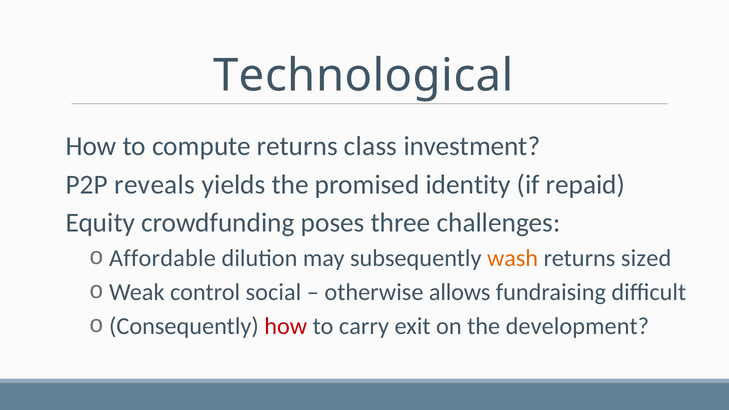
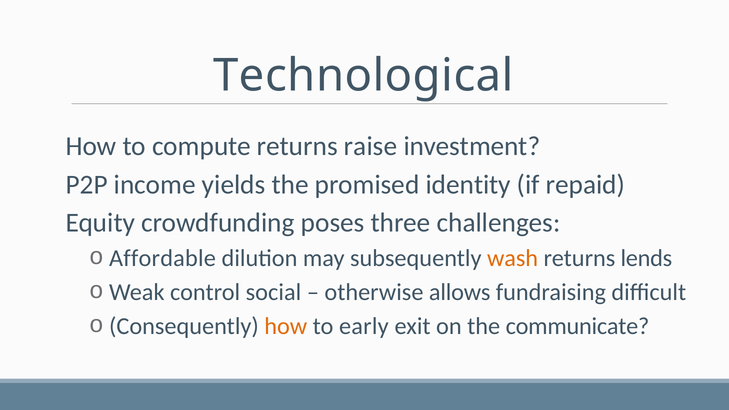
class: class -> raise
reveals: reveals -> income
sized: sized -> lends
how at (286, 326) colour: red -> orange
carry: carry -> early
development: development -> communicate
